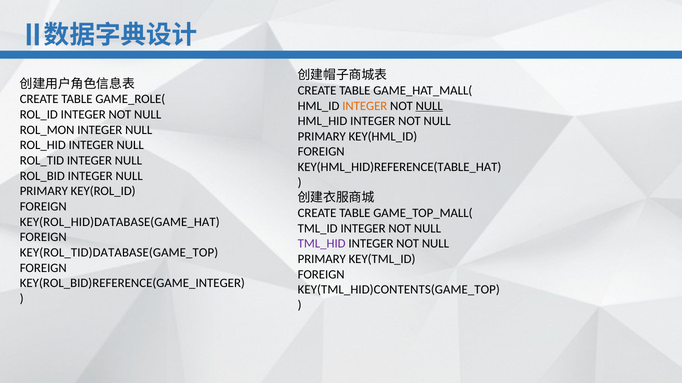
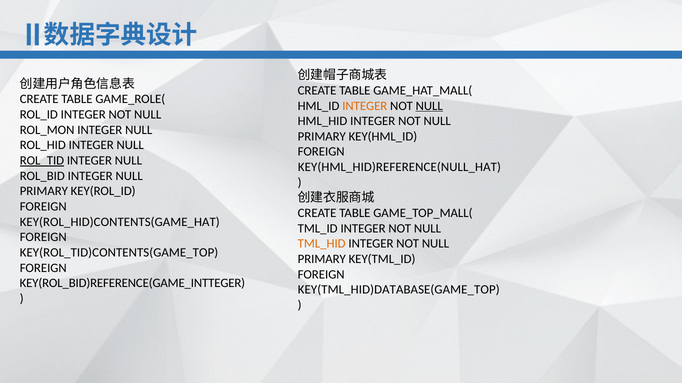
ROL_TID underline: none -> present
KEY(HML_HID)REFERENCE(TABLE_HAT: KEY(HML_HID)REFERENCE(TABLE_HAT -> KEY(HML_HID)REFERENCE(NULL_HAT
KEY(ROL_HID)DATABASE(GAME_HAT: KEY(ROL_HID)DATABASE(GAME_HAT -> KEY(ROL_HID)CONTENTS(GAME_HAT
TML_HID colour: purple -> orange
KEY(ROL_TID)DATABASE(GAME_TOP: KEY(ROL_TID)DATABASE(GAME_TOP -> KEY(ROL_TID)CONTENTS(GAME_TOP
KEY(ROL_BID)REFERENCE(GAME_INTEGER: KEY(ROL_BID)REFERENCE(GAME_INTEGER -> KEY(ROL_BID)REFERENCE(GAME_INTTEGER
KEY(TML_HID)CONTENTS(GAME_TOP: KEY(TML_HID)CONTENTS(GAME_TOP -> KEY(TML_HID)DATABASE(GAME_TOP
